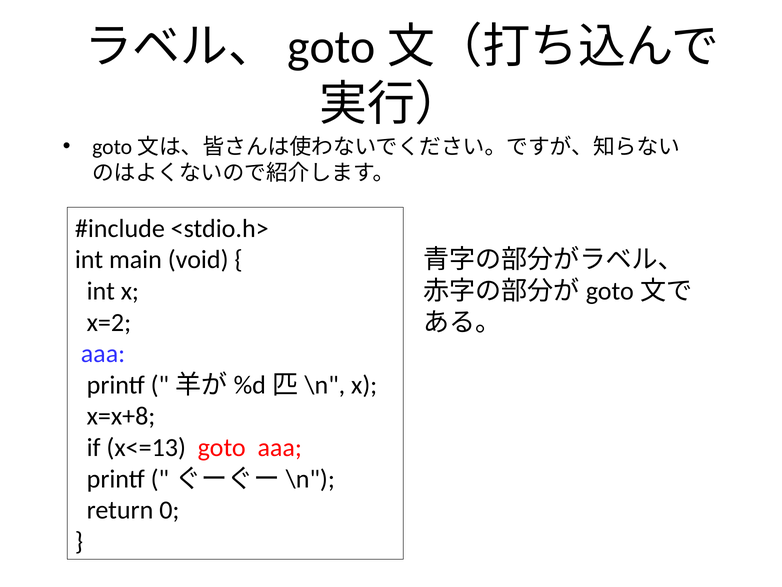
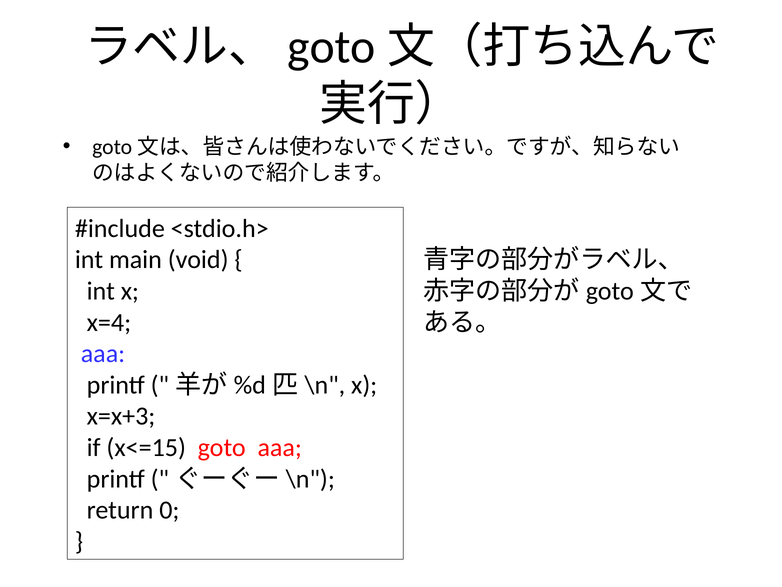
x=2: x=2 -> x=4
x=x+8: x=x+8 -> x=x+3
x<=13: x<=13 -> x<=15
